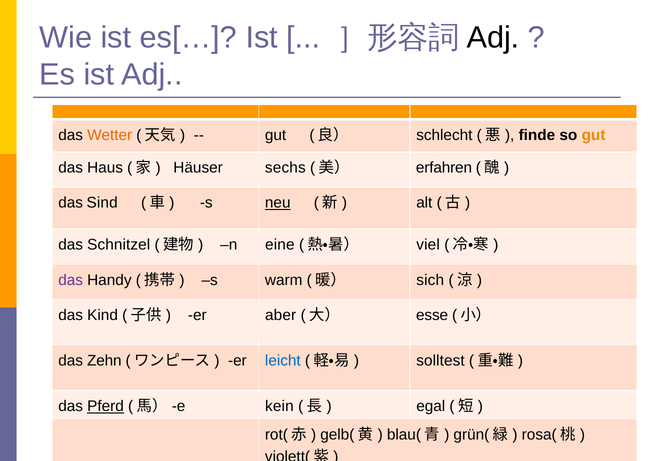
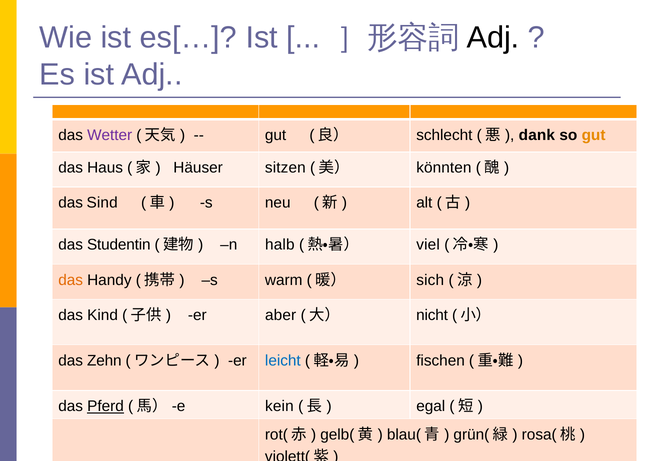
Wetter colour: orange -> purple
finde: finde -> dank
sechs: sechs -> sitzen
erfahren: erfahren -> könnten
neu underline: present -> none
Schnitzel: Schnitzel -> Studentin
eine: eine -> halb
das at (71, 280) colour: purple -> orange
esse: esse -> nicht
solltest: solltest -> fischen
